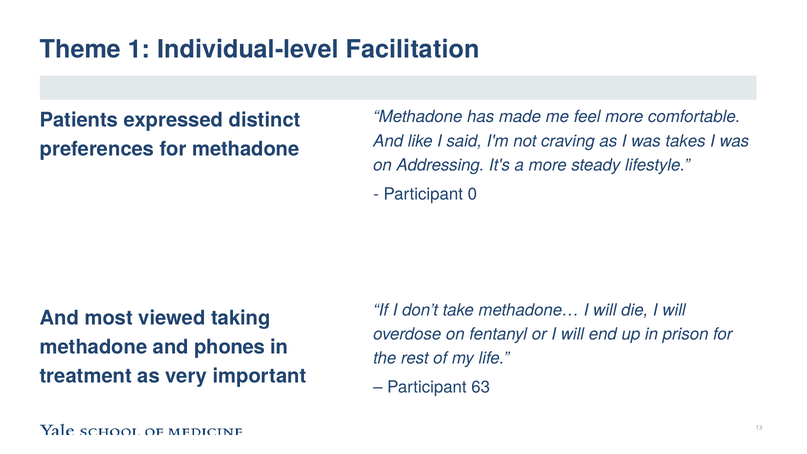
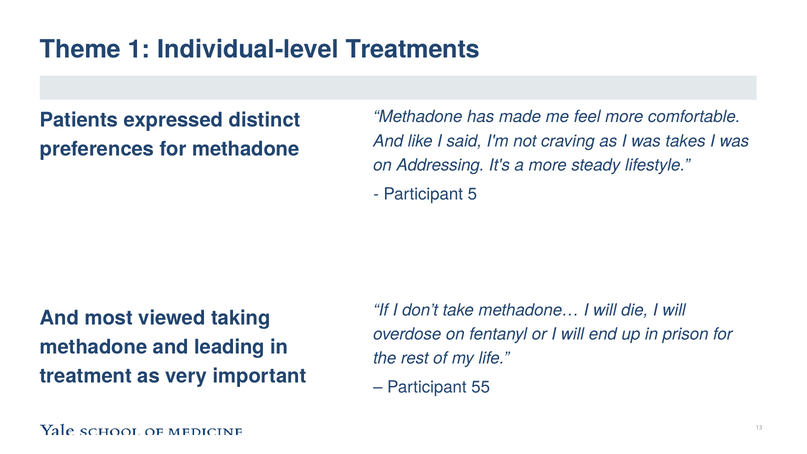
Facilitation: Facilitation -> Treatments
0: 0 -> 5
phones: phones -> leading
63: 63 -> 55
